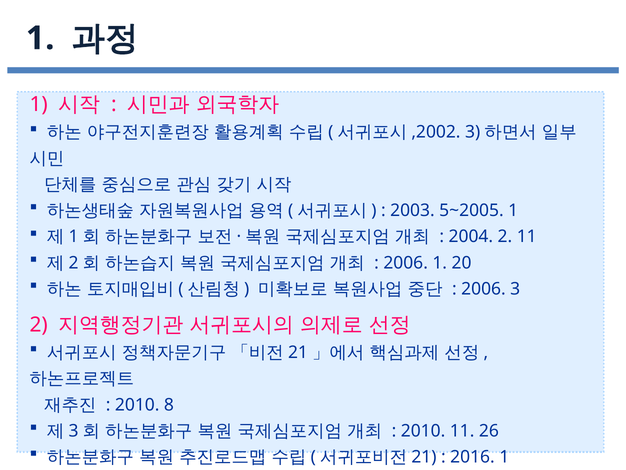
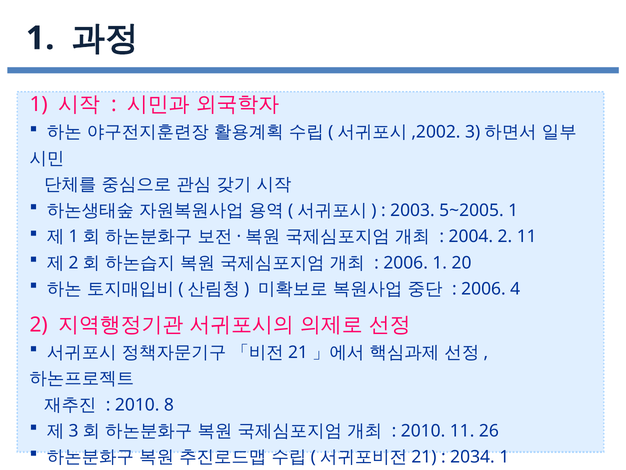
3: 3 -> 4
2016: 2016 -> 2034
